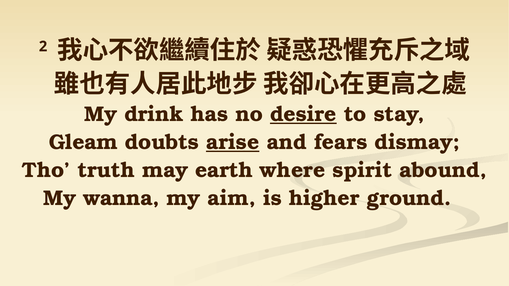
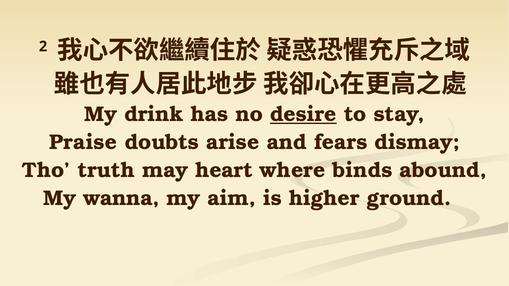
Gleam: Gleam -> Praise
arise underline: present -> none
earth: earth -> heart
spirit: spirit -> binds
